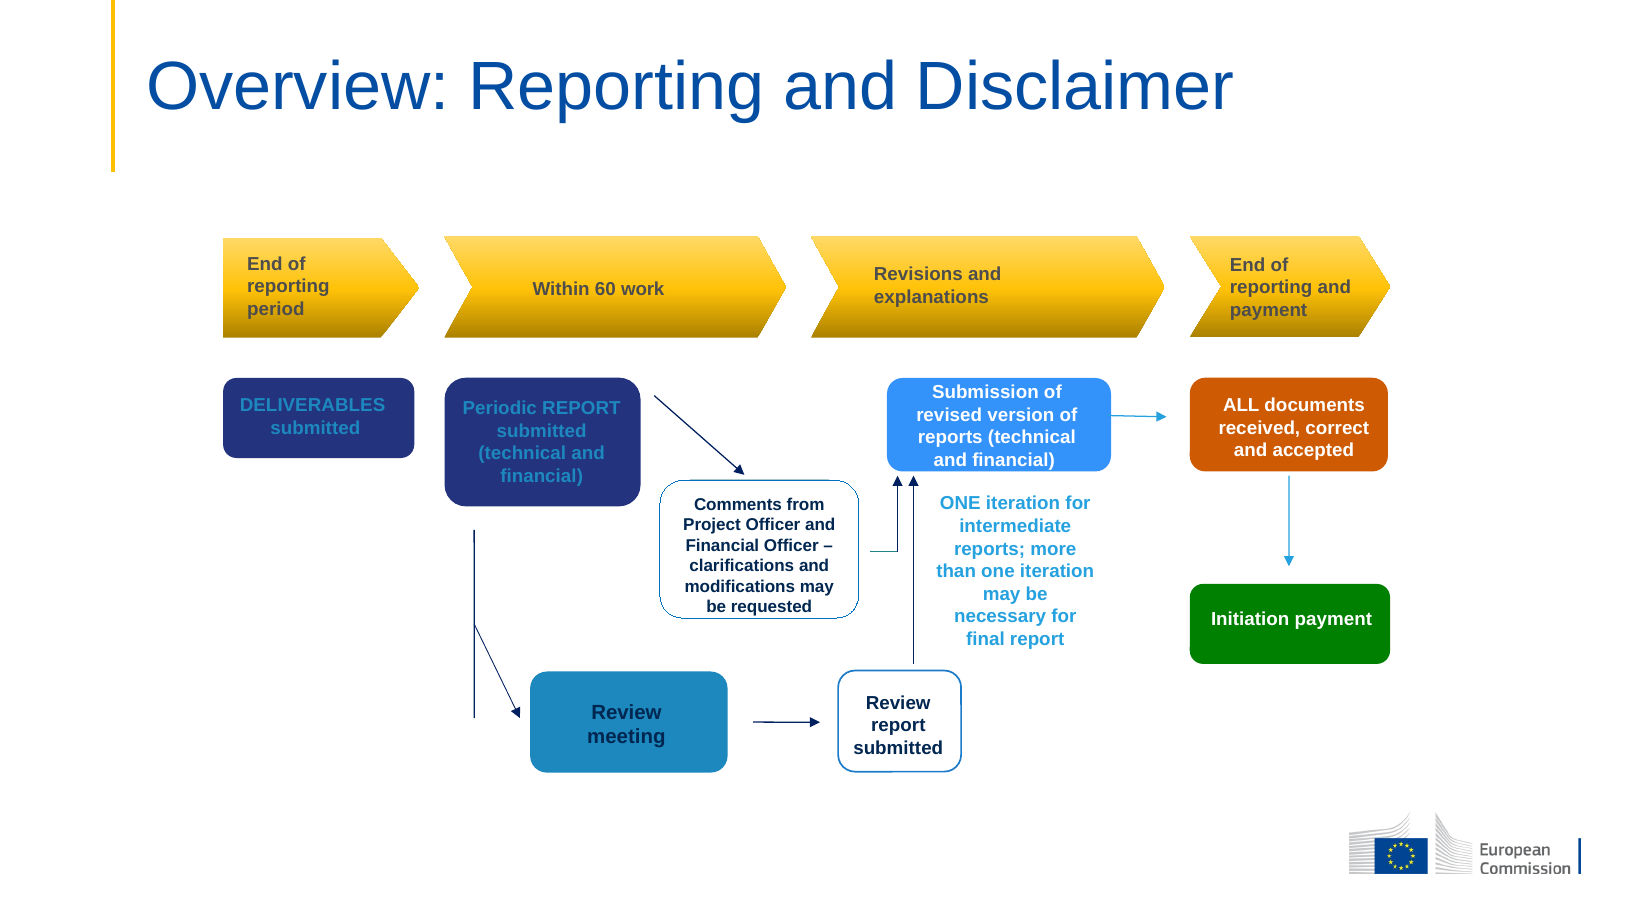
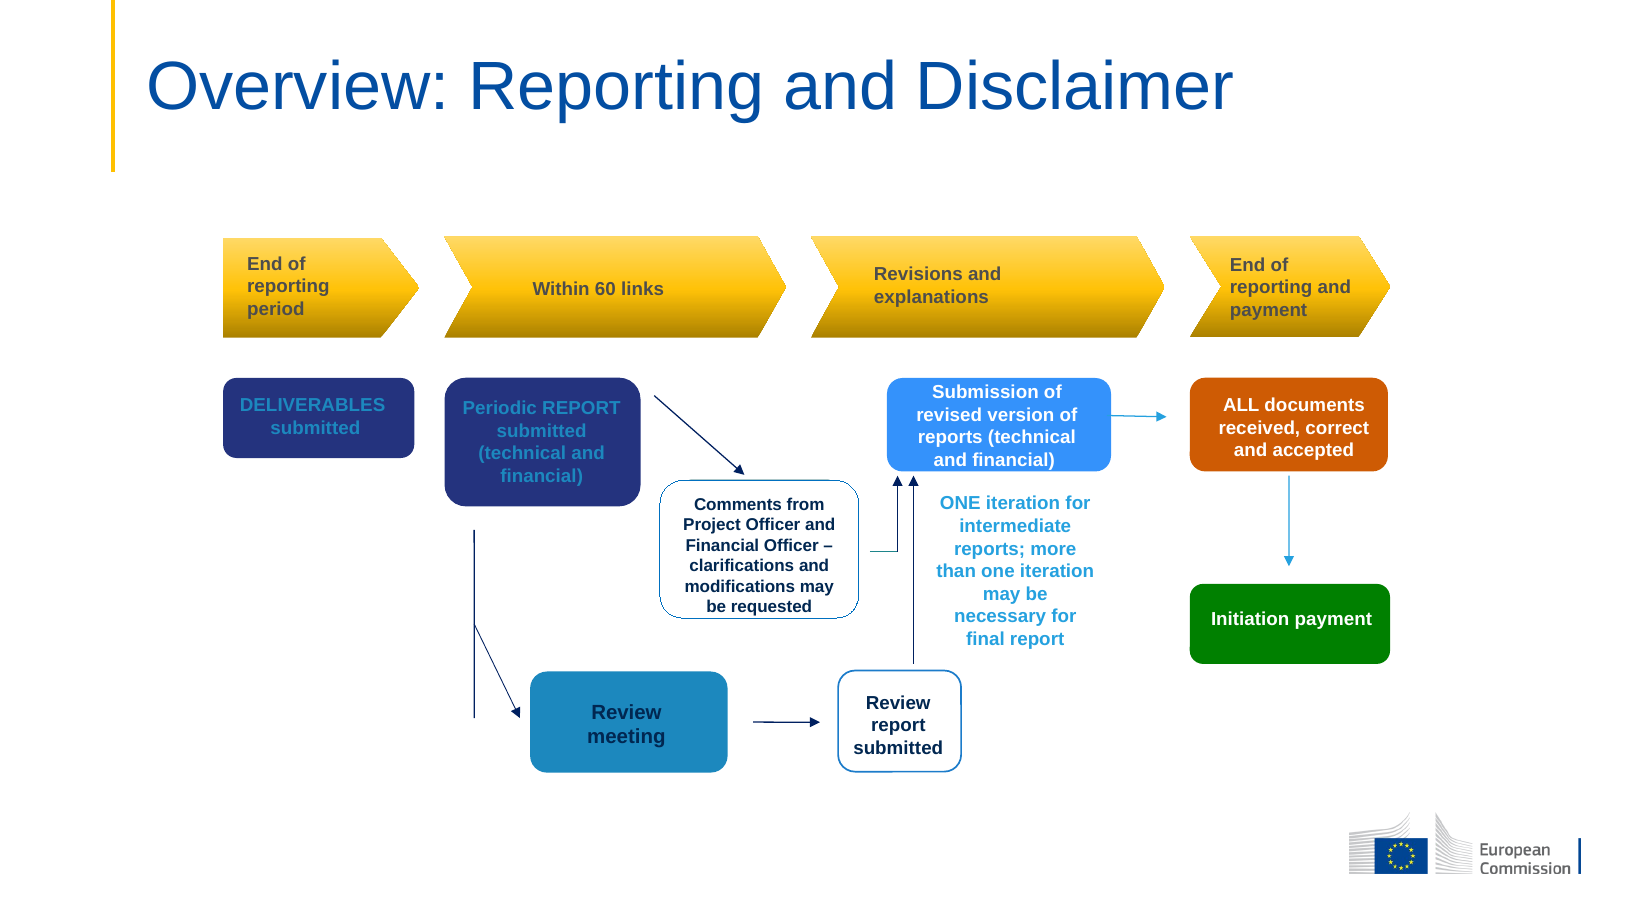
work: work -> links
